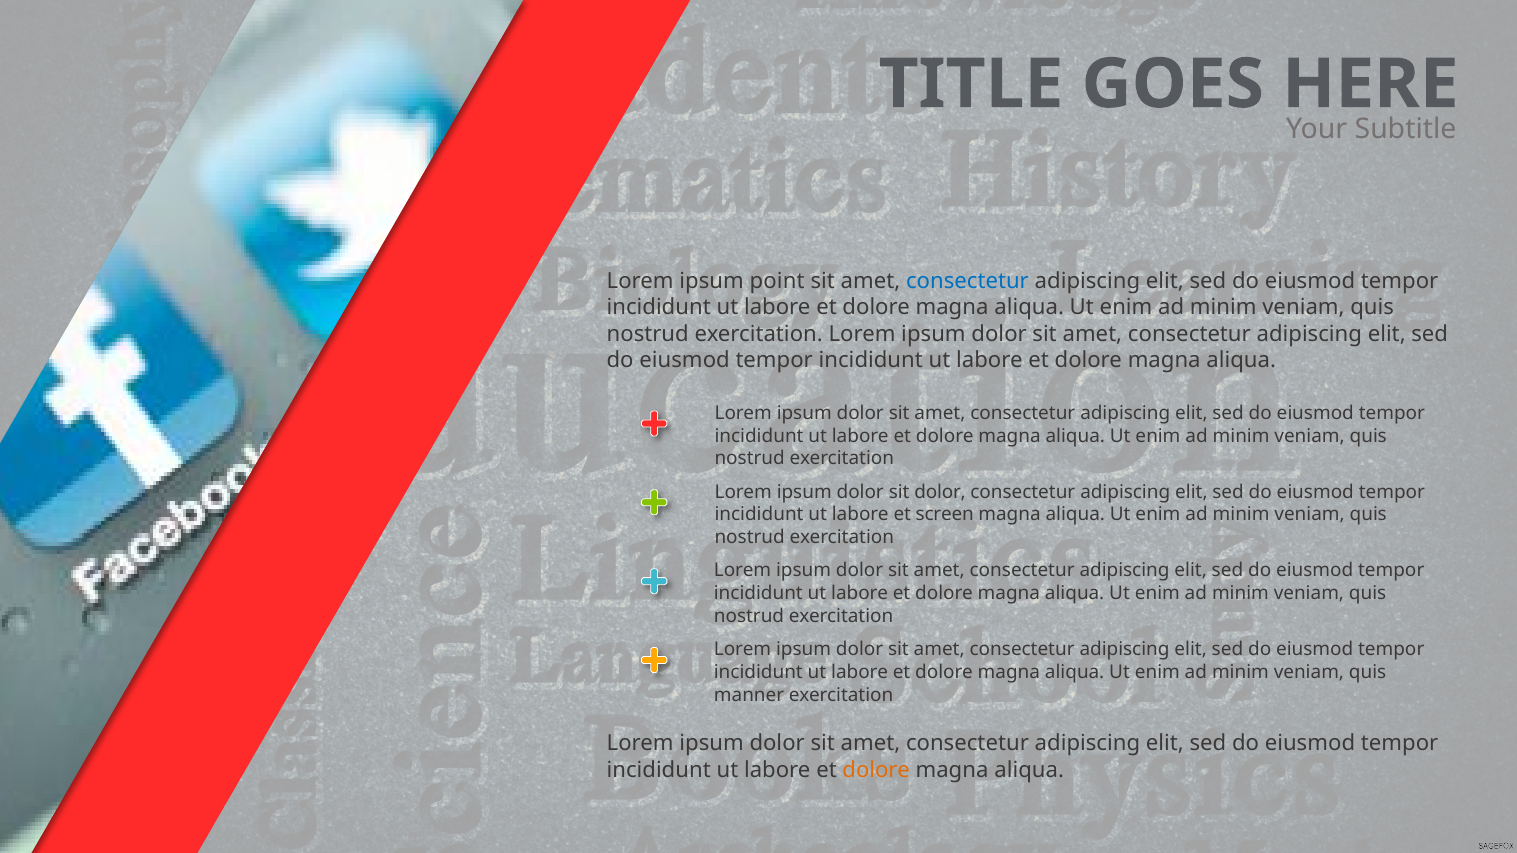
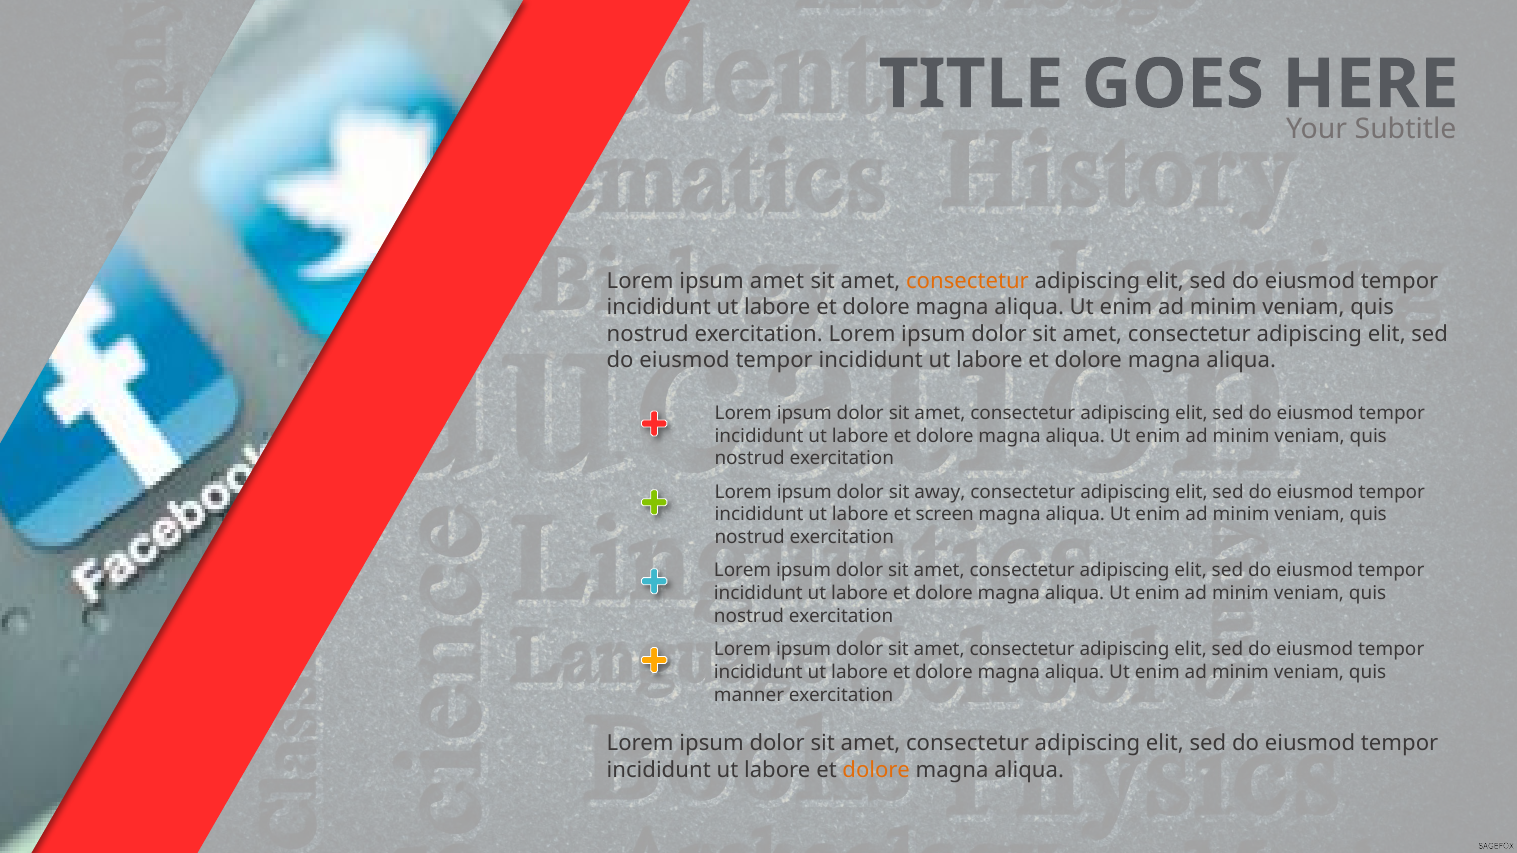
ipsum point: point -> amet
consectetur at (967, 281) colour: blue -> orange
sit dolor: dolor -> away
